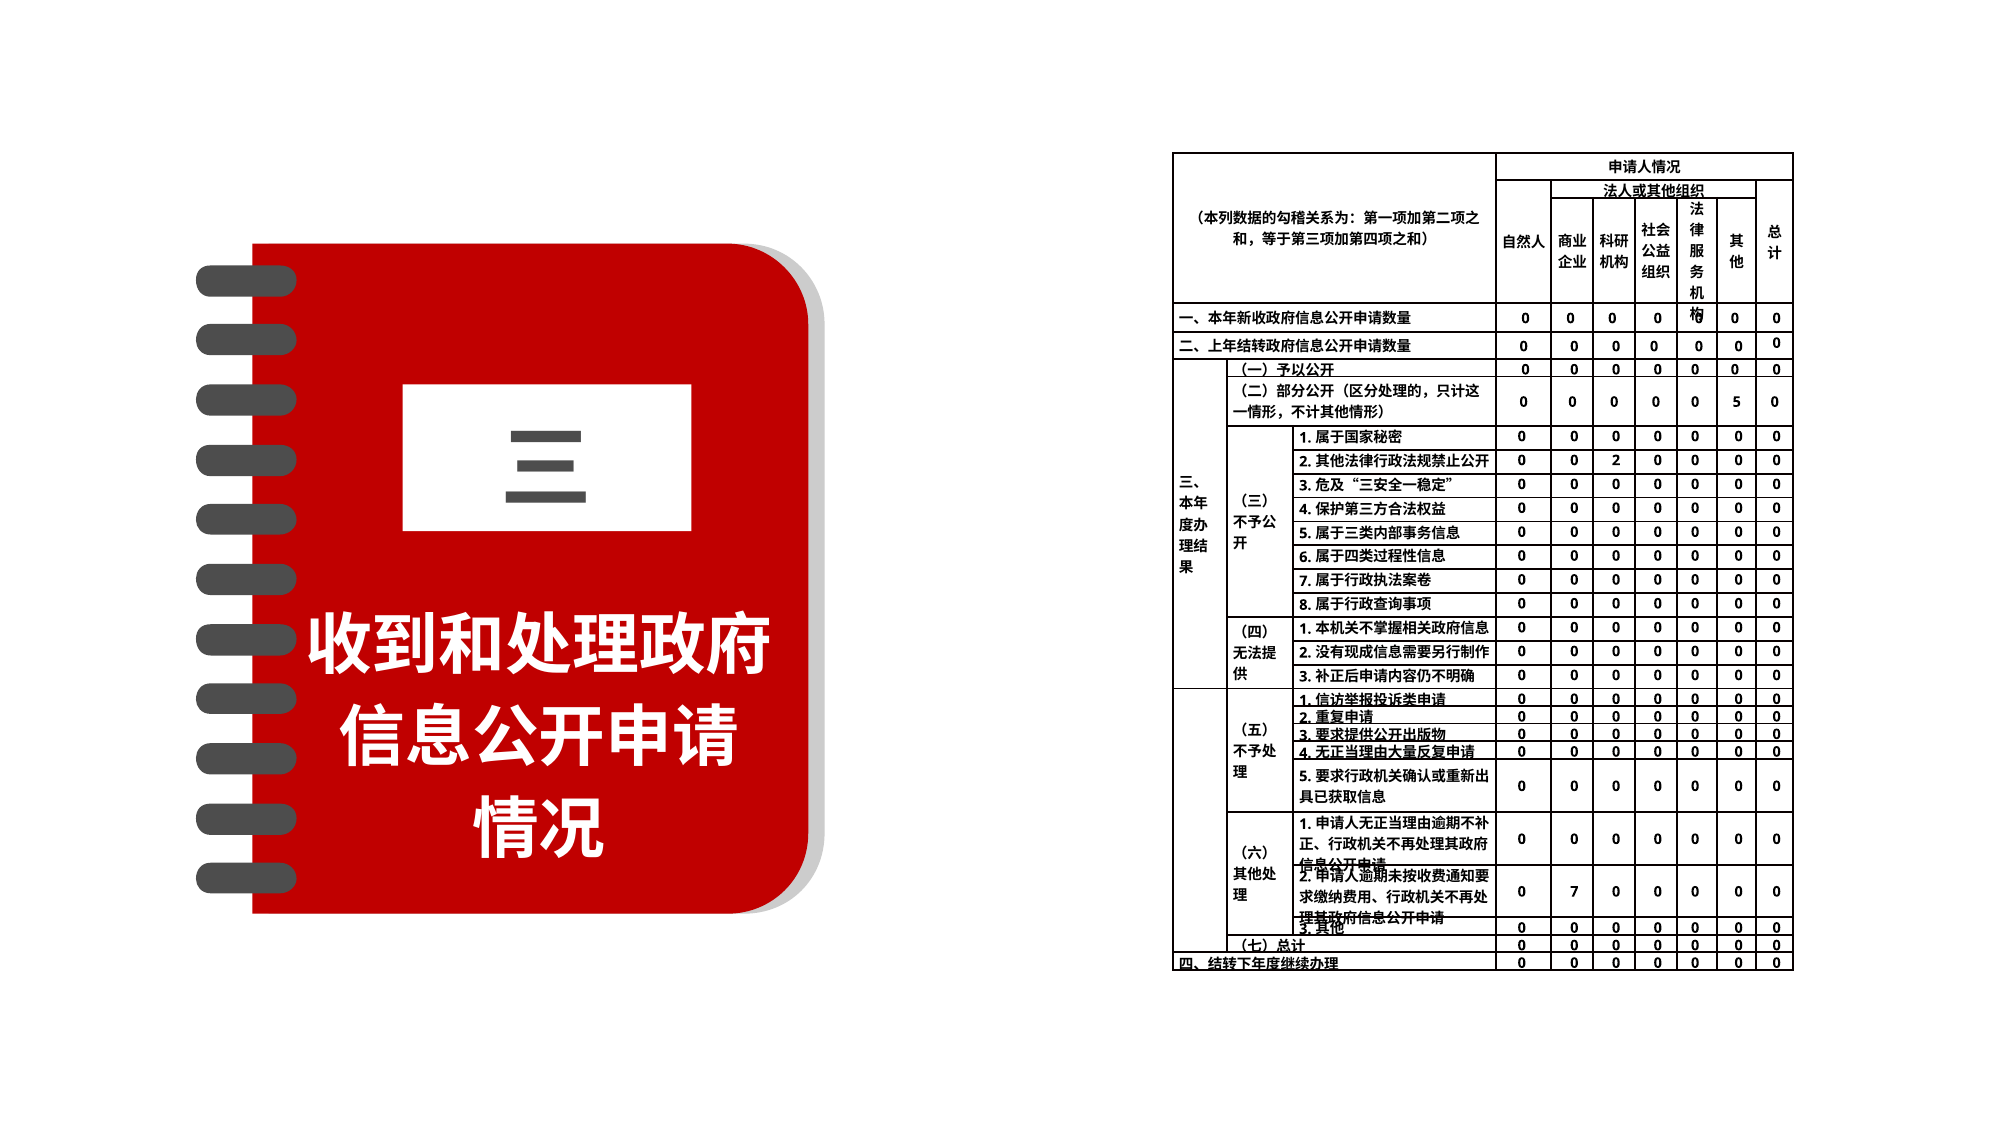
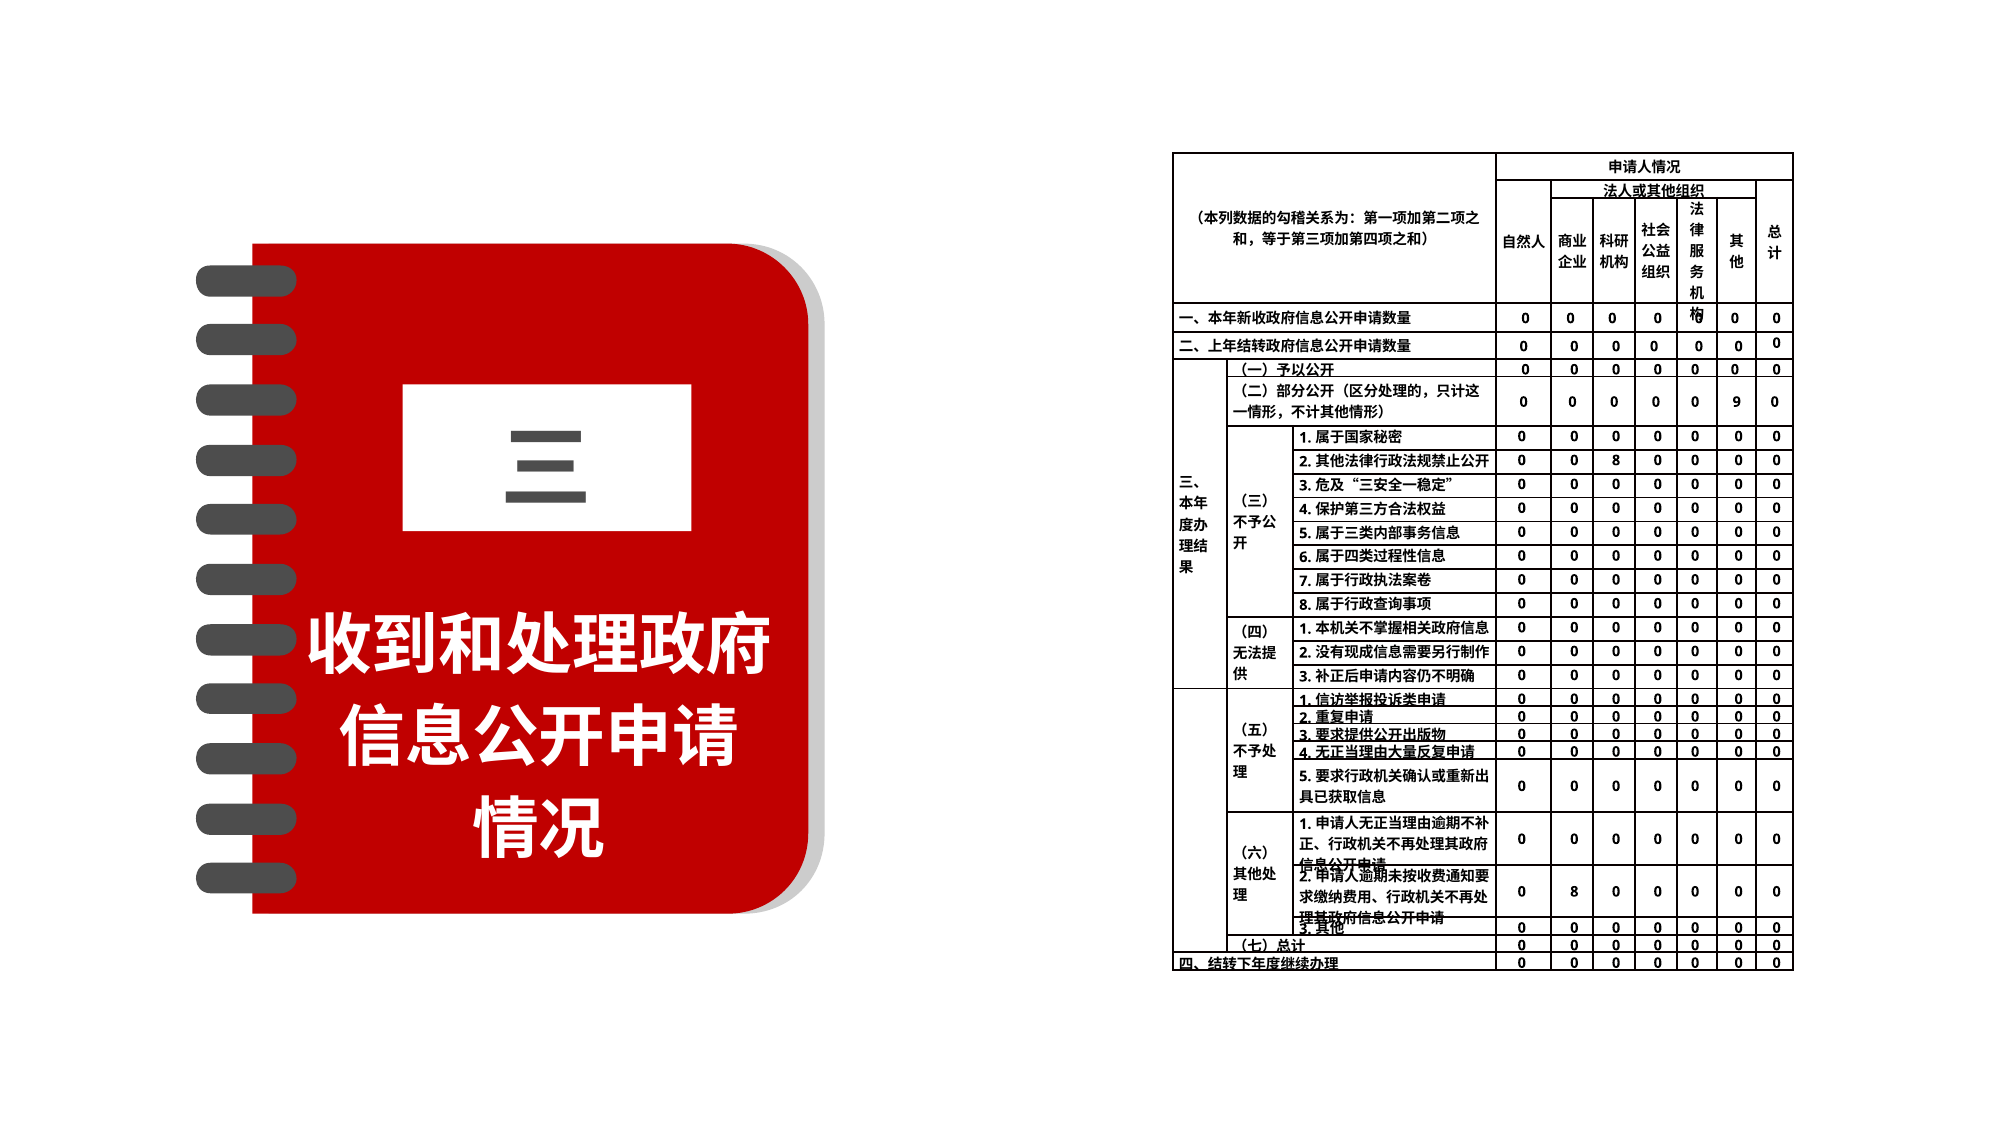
5 at (1737, 402): 5 -> 9
2 at (1616, 460): 2 -> 8
7 at (1574, 892): 7 -> 8
